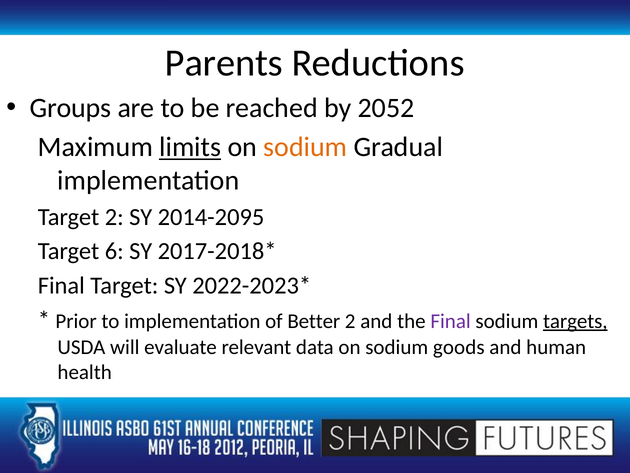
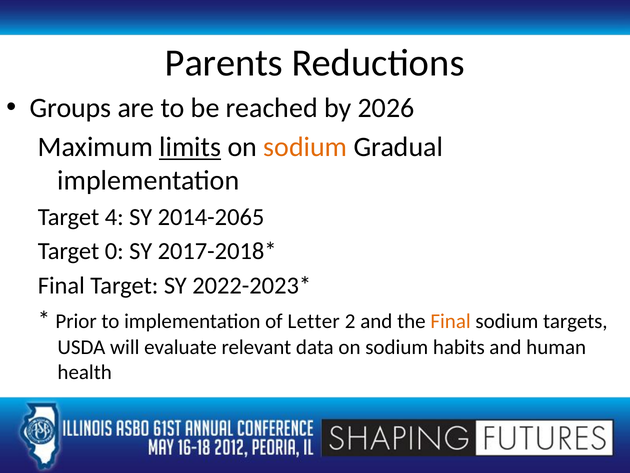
2052: 2052 -> 2026
Target 2: 2 -> 4
2014-2095: 2014-2095 -> 2014-2065
6: 6 -> 0
Better: Better -> Letter
Final at (451, 321) colour: purple -> orange
targets underline: present -> none
goods: goods -> habits
